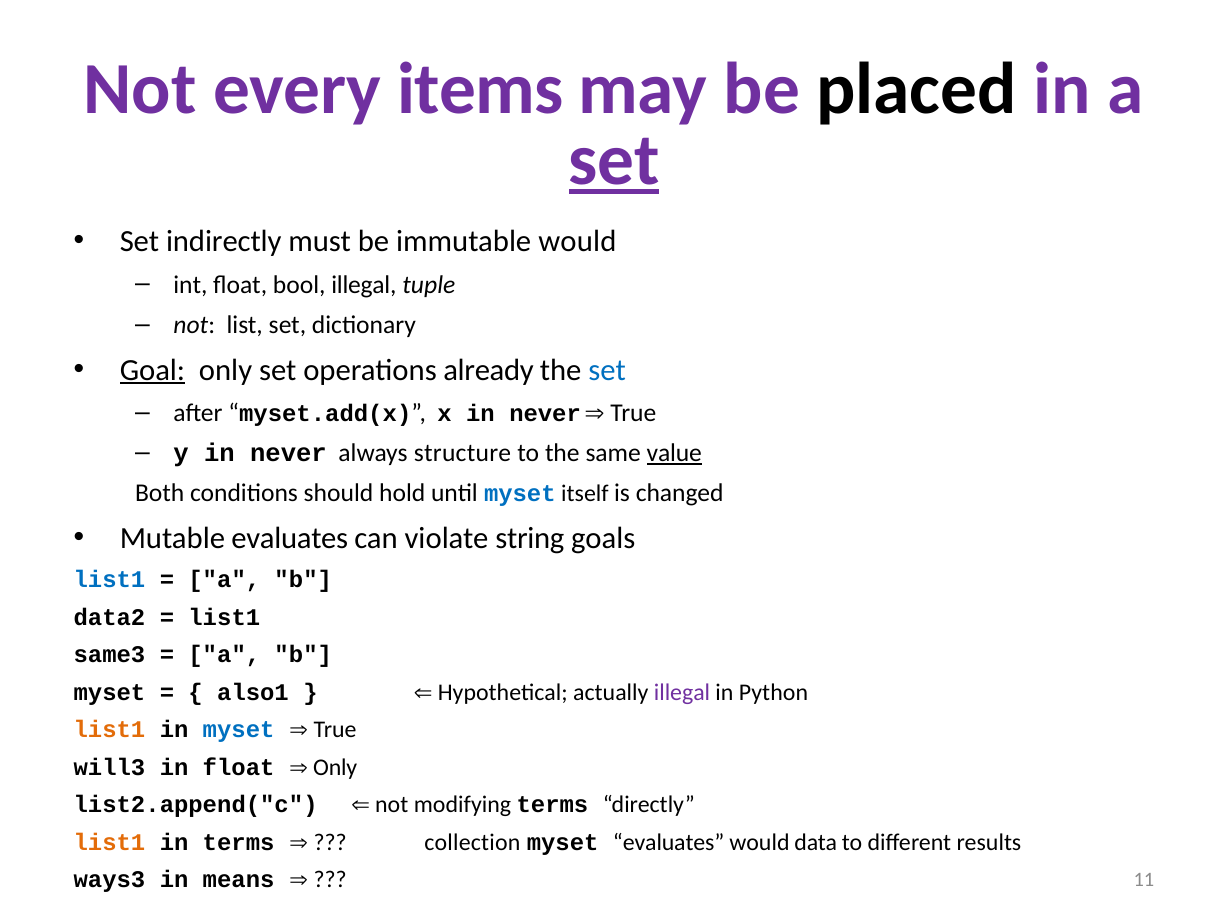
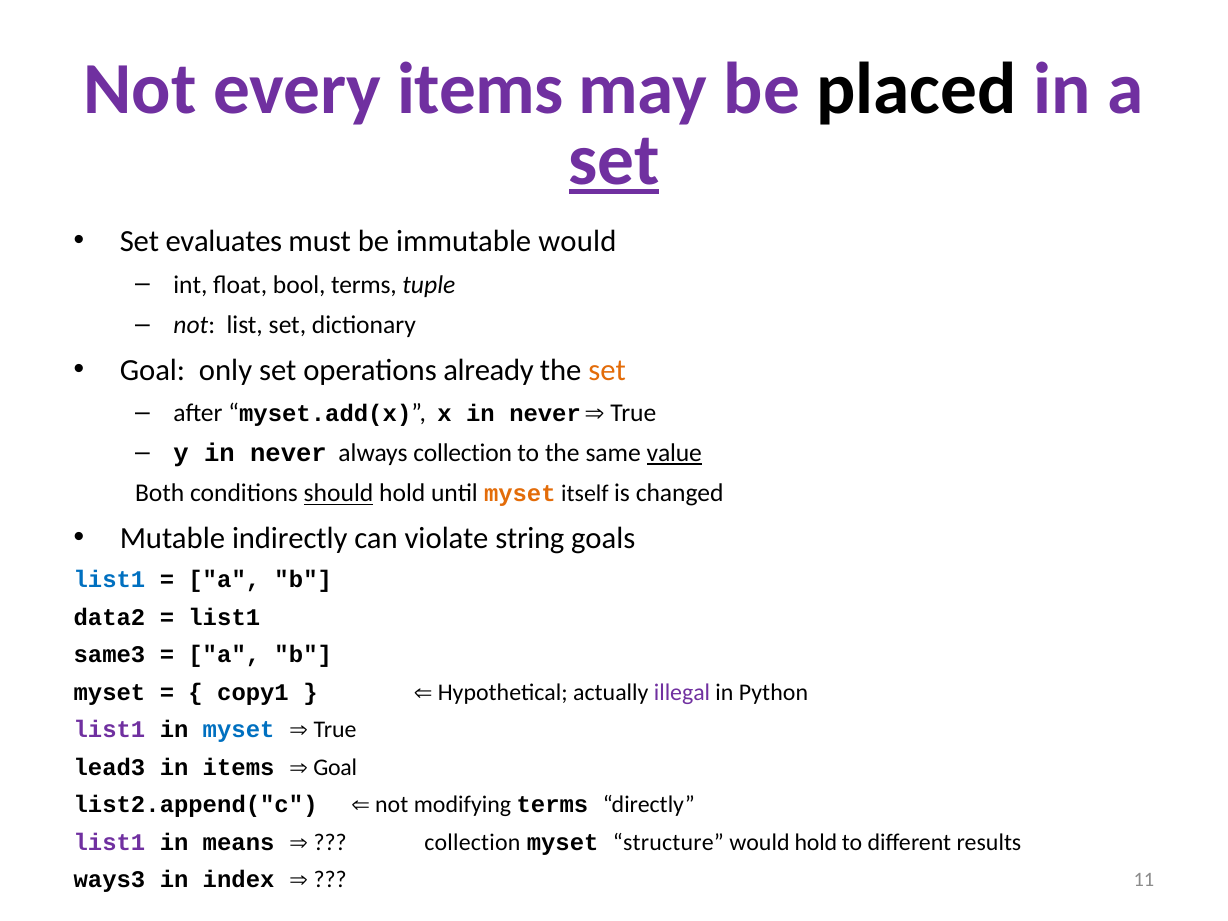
indirectly: indirectly -> evaluates
bool illegal: illegal -> terms
Goal at (152, 370) underline: present -> none
set at (607, 370) colour: blue -> orange
always structure: structure -> collection
should underline: none -> present
myset at (520, 494) colour: blue -> orange
Mutable evaluates: evaluates -> indirectly
also1: also1 -> copy1
list1 at (109, 730) colour: orange -> purple
will3: will3 -> lead3
in float: float -> items
Only at (335, 767): Only -> Goal
list1 at (109, 842) colour: orange -> purple
in terms: terms -> means
myset evaluates: evaluates -> structure
would data: data -> hold
means: means -> index
